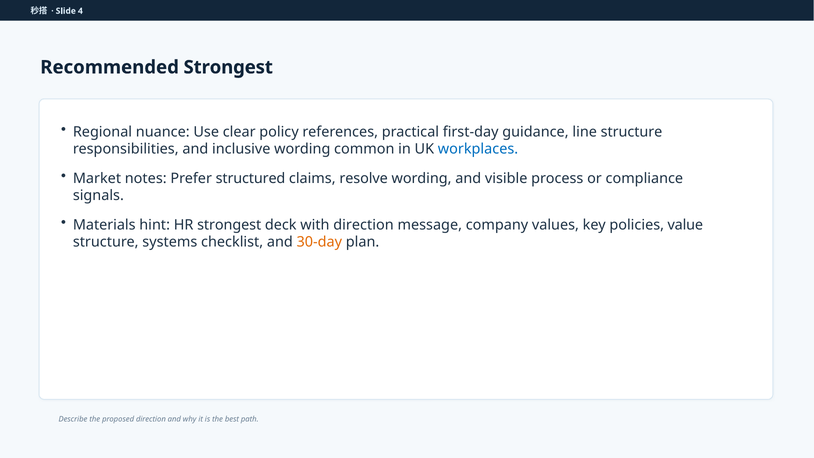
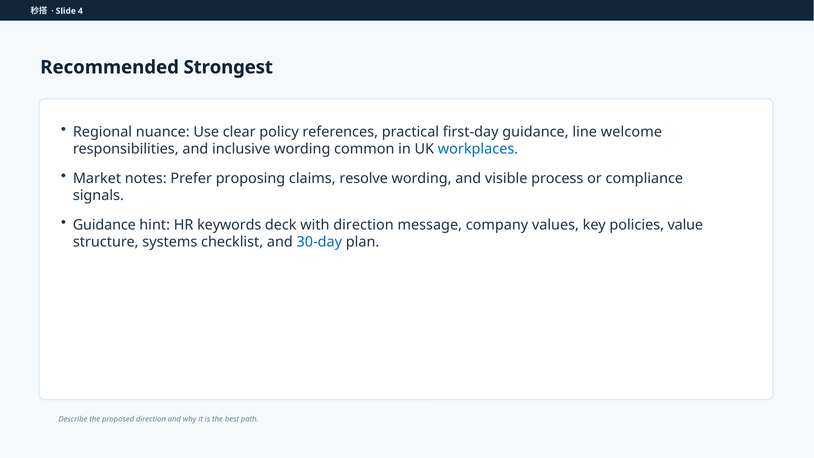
line structure: structure -> welcome
structured: structured -> proposing
Materials at (104, 225): Materials -> Guidance
HR strongest: strongest -> keywords
30-day colour: orange -> blue
